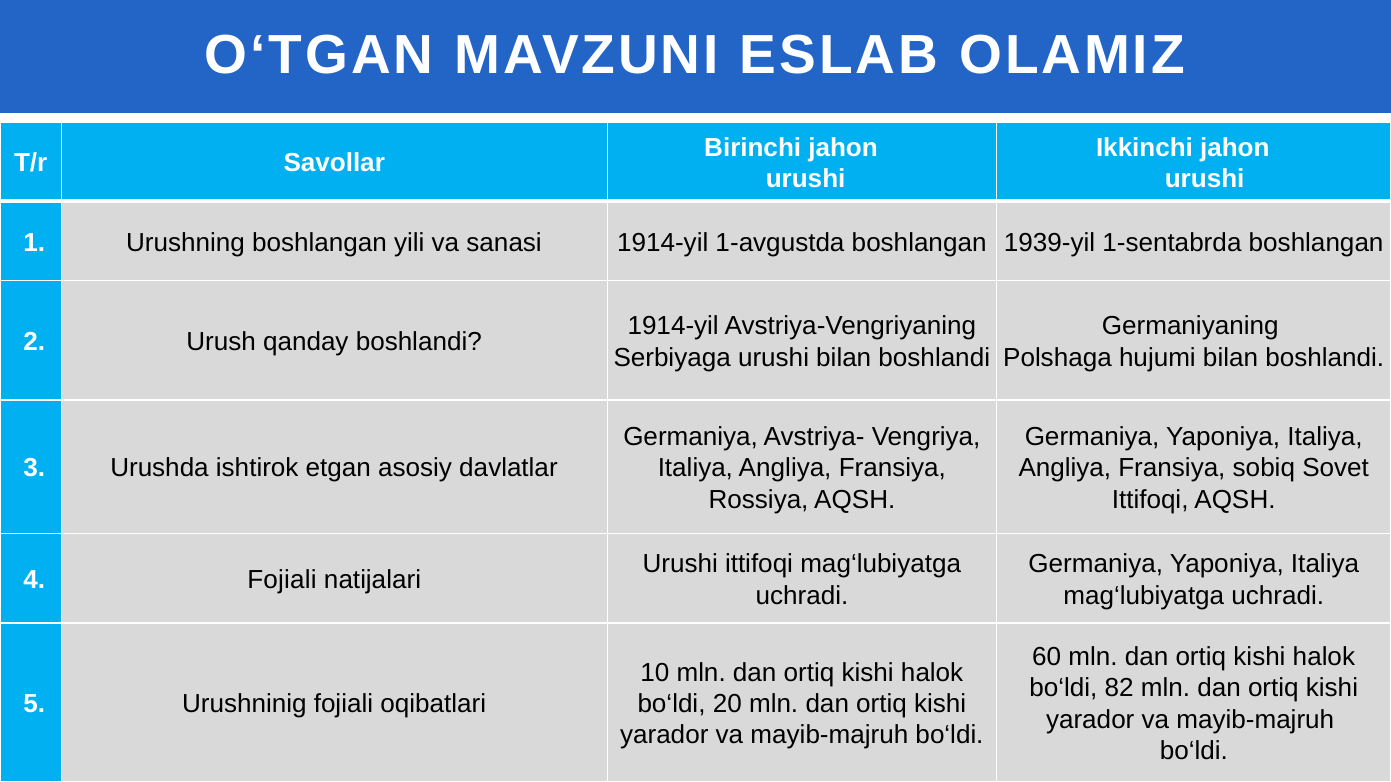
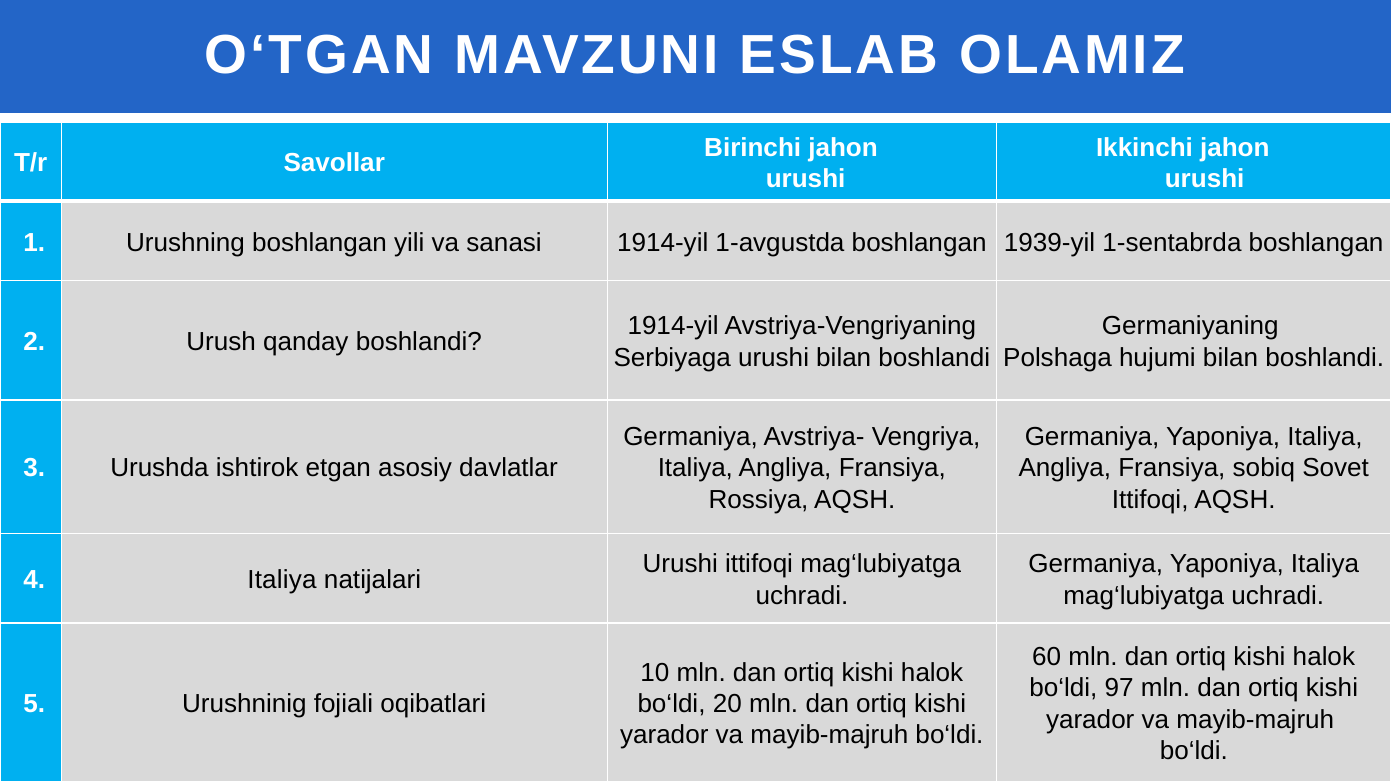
4 Fojiali: Fojiali -> Italiya
82: 82 -> 97
